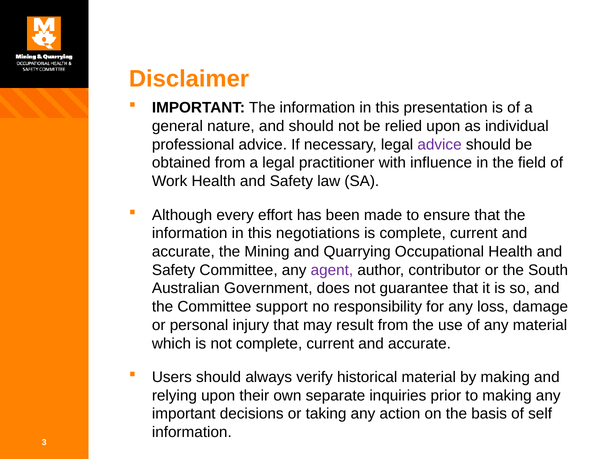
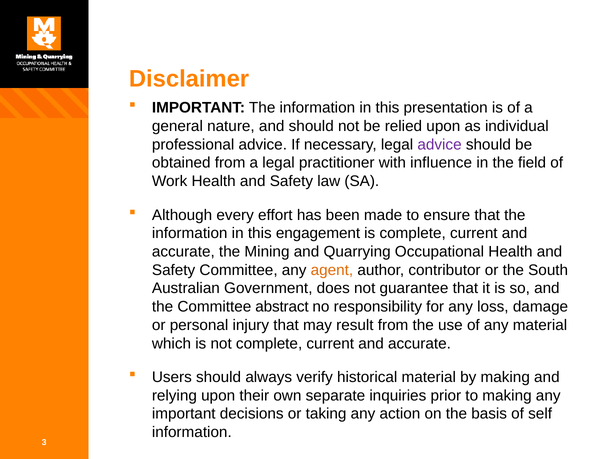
negotiations: negotiations -> engagement
agent colour: purple -> orange
support: support -> abstract
